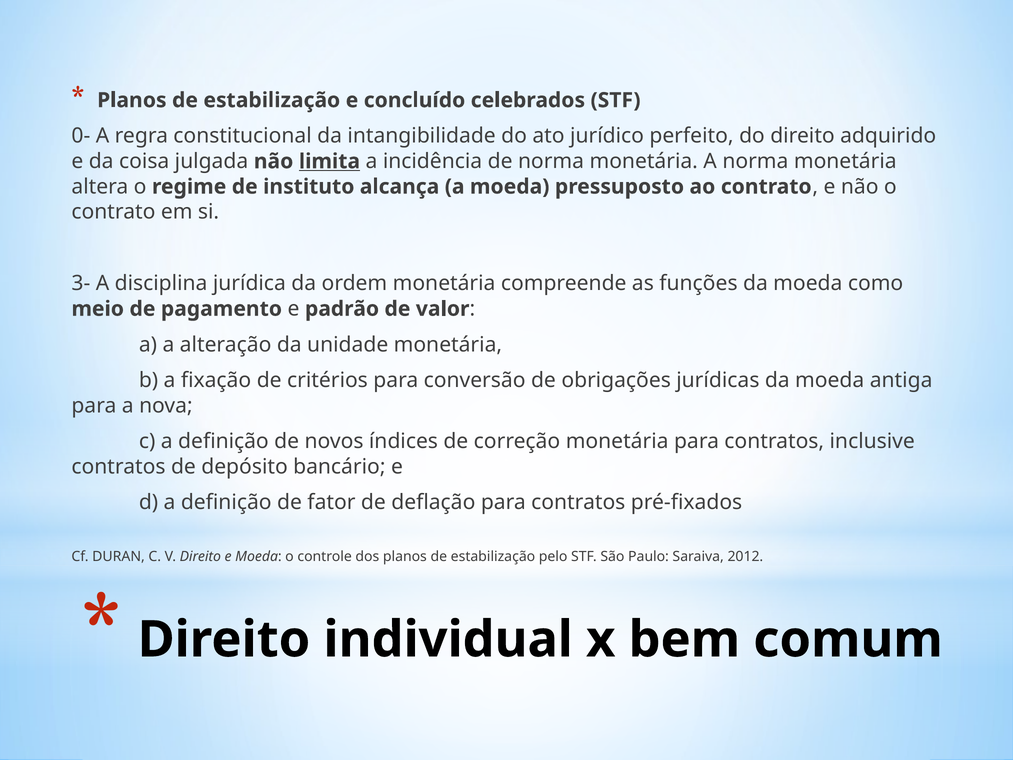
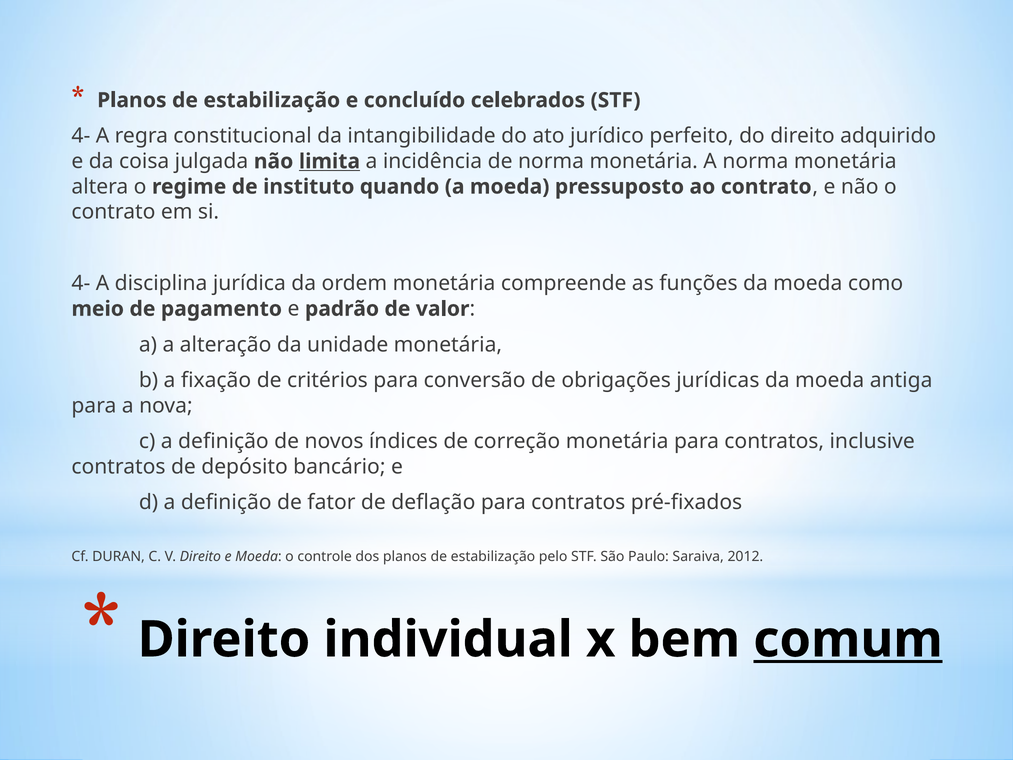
0- at (81, 136): 0- -> 4-
alcança: alcança -> quando
3- at (81, 283): 3- -> 4-
comum underline: none -> present
